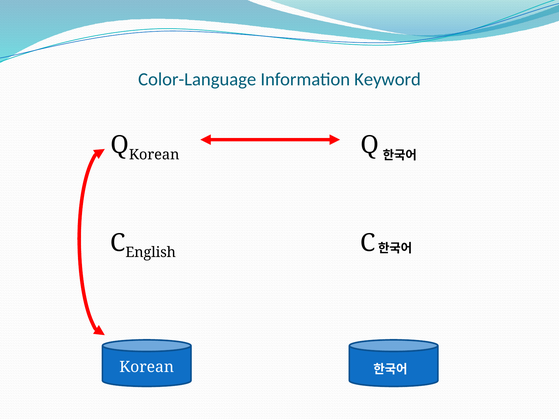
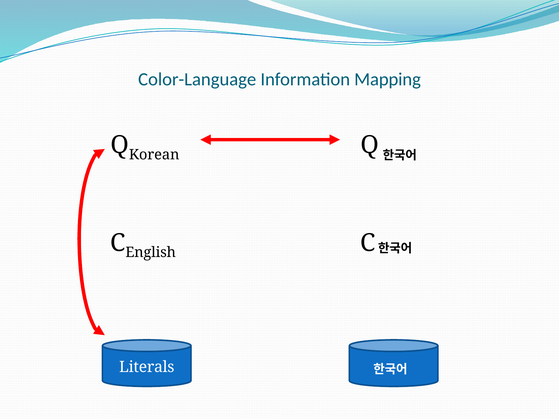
Keyword: Keyword -> Mapping
Korean at (147, 367): Korean -> Literals
